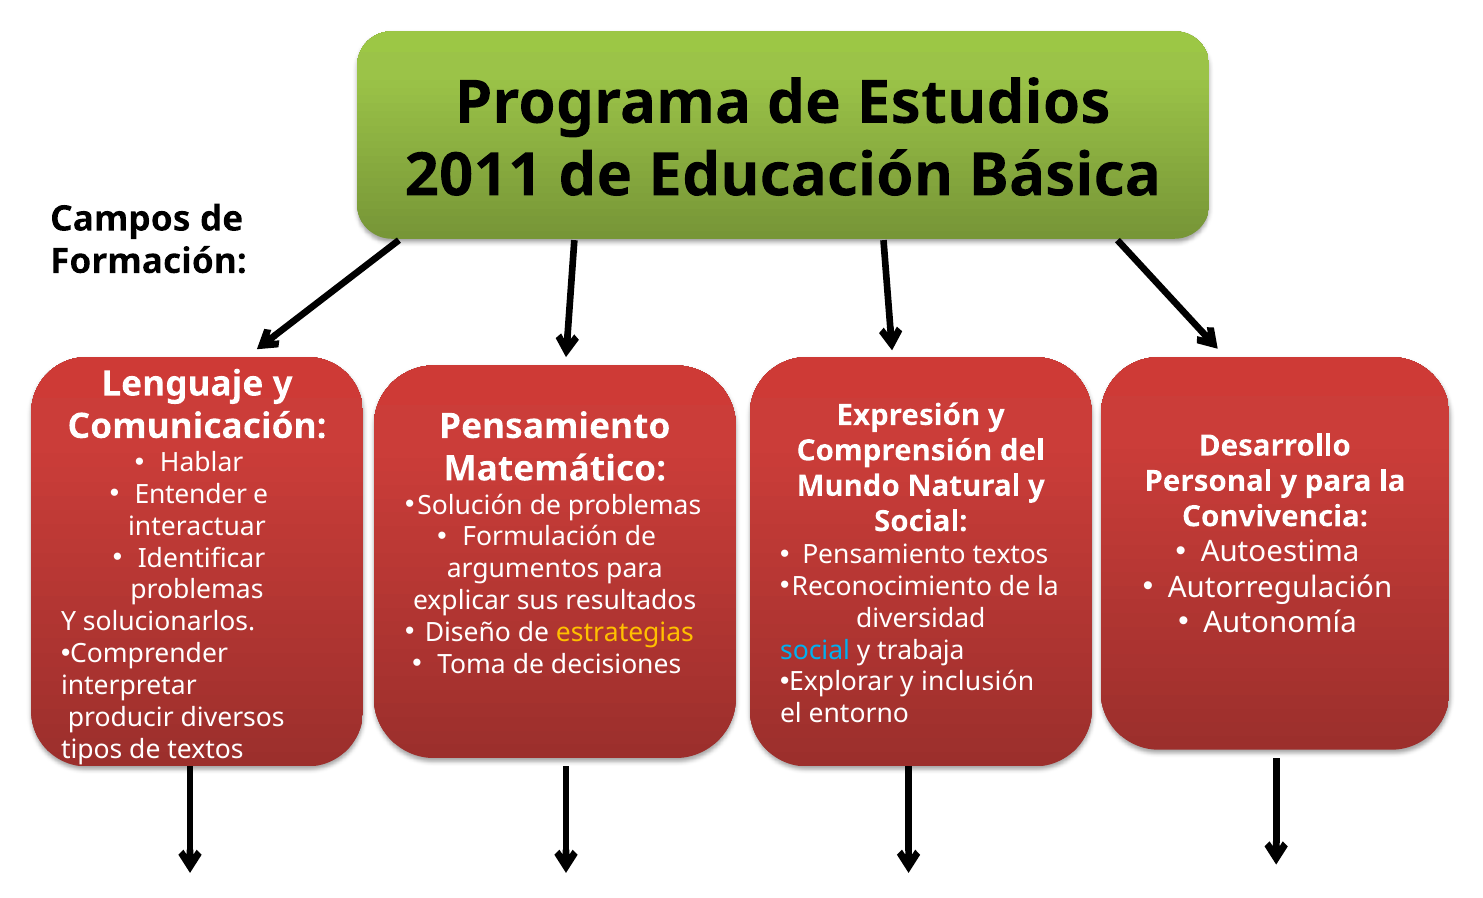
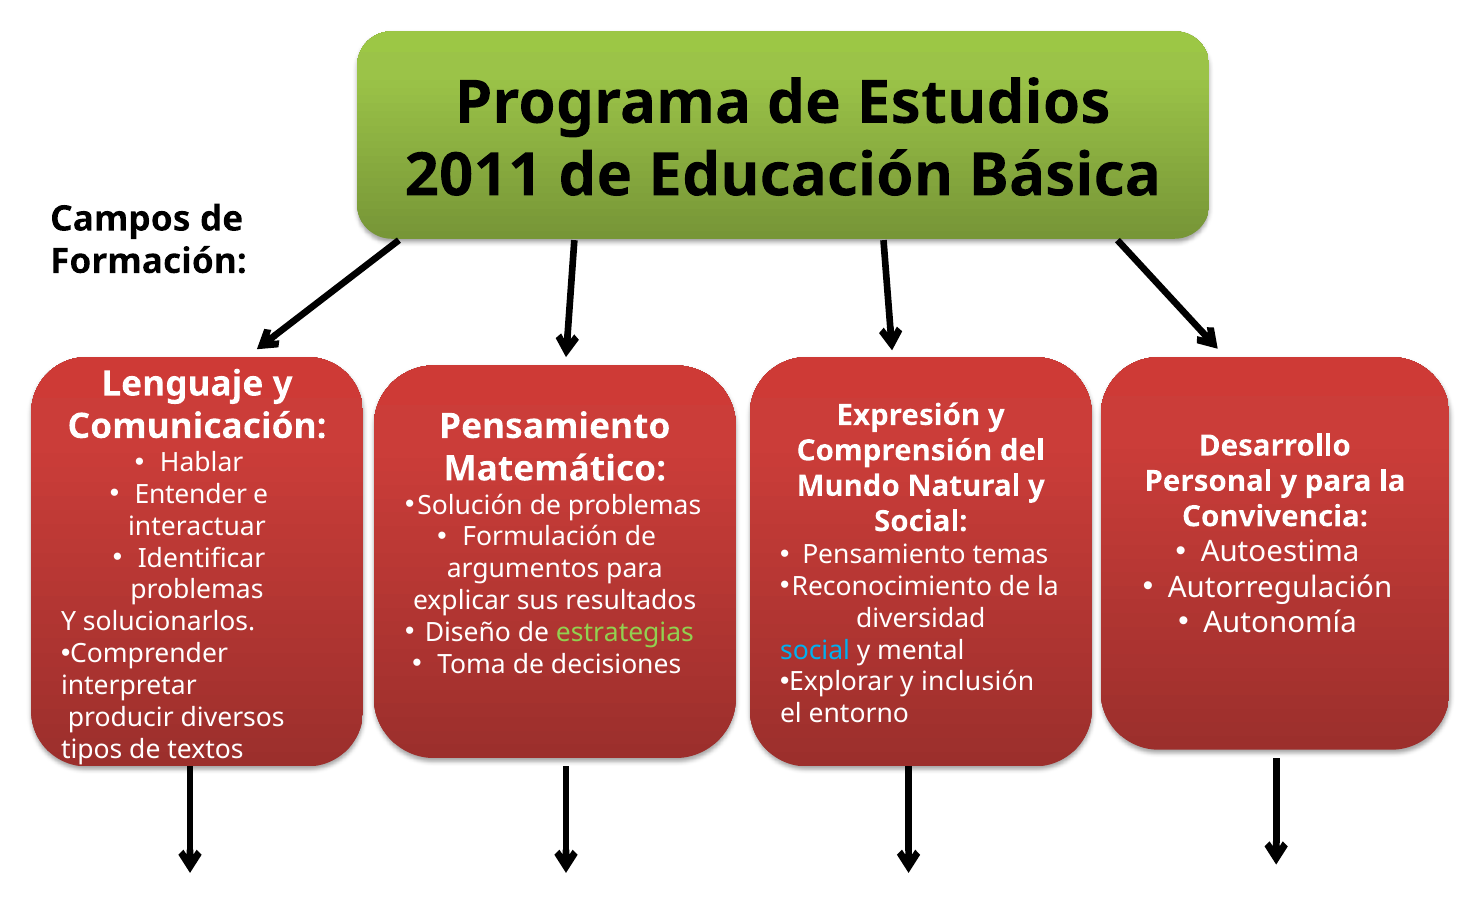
Pensamiento textos: textos -> temas
estrategias colour: yellow -> light green
trabaja: trabaja -> mental
